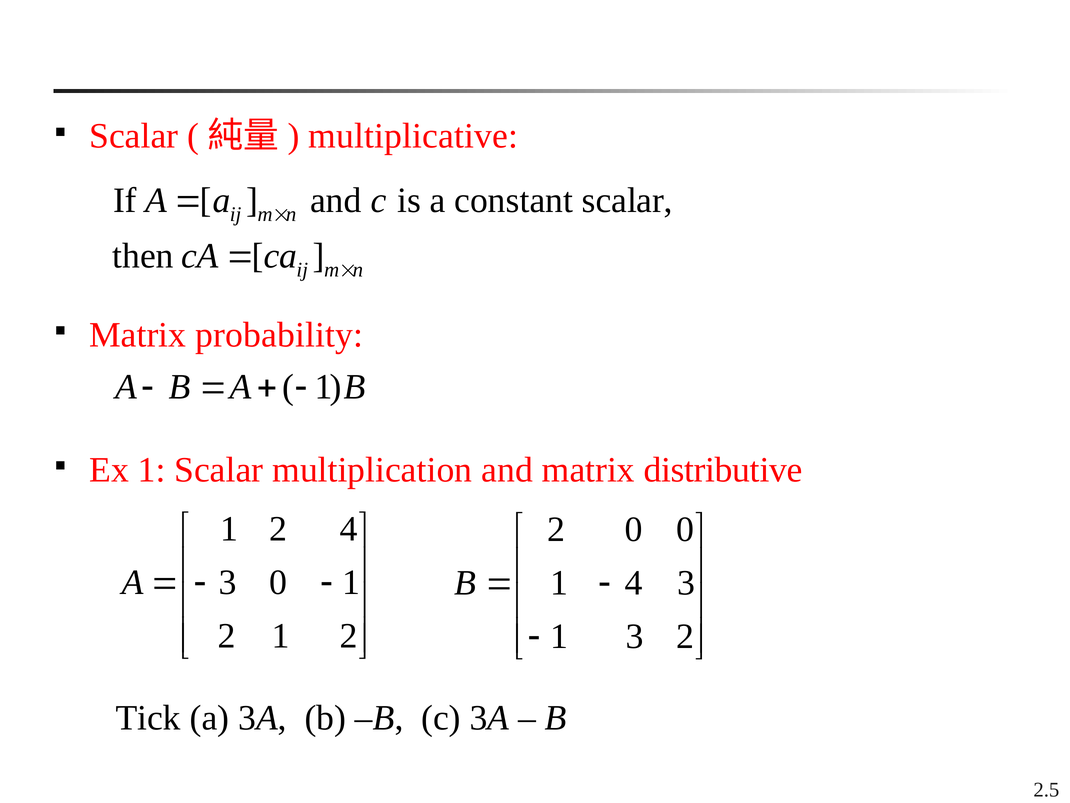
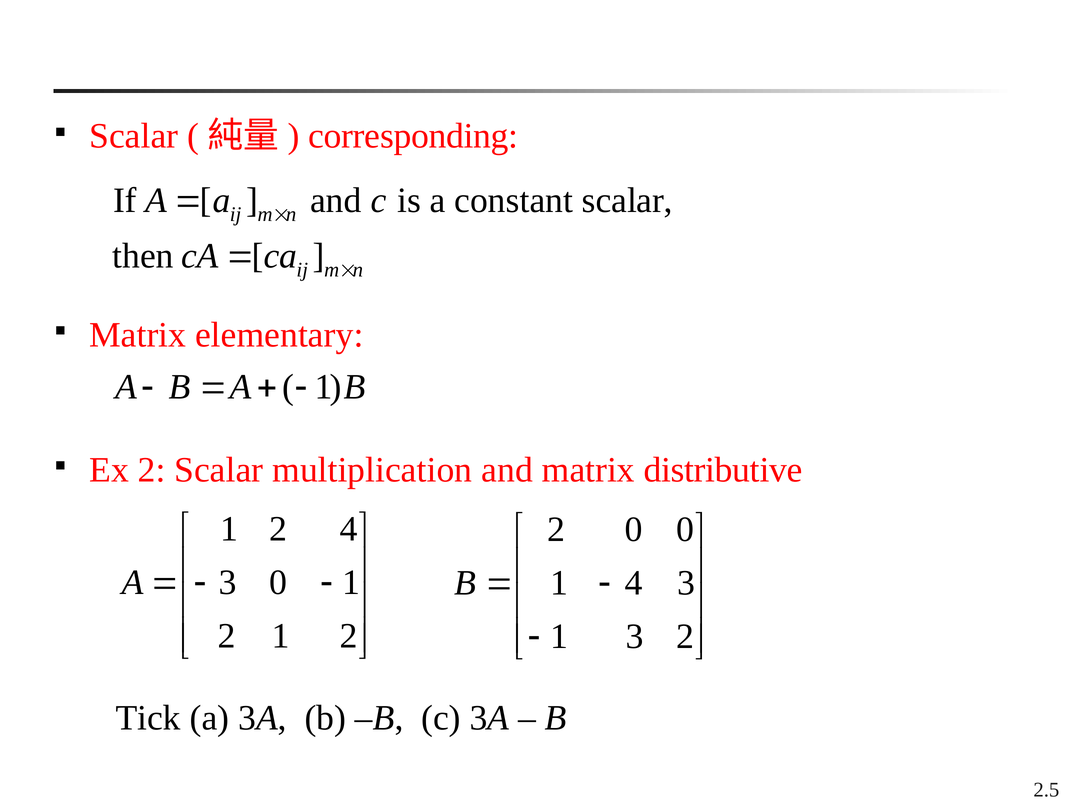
multiplicative: multiplicative -> corresponding
probability: probability -> elementary
Ex 1: 1 -> 2
